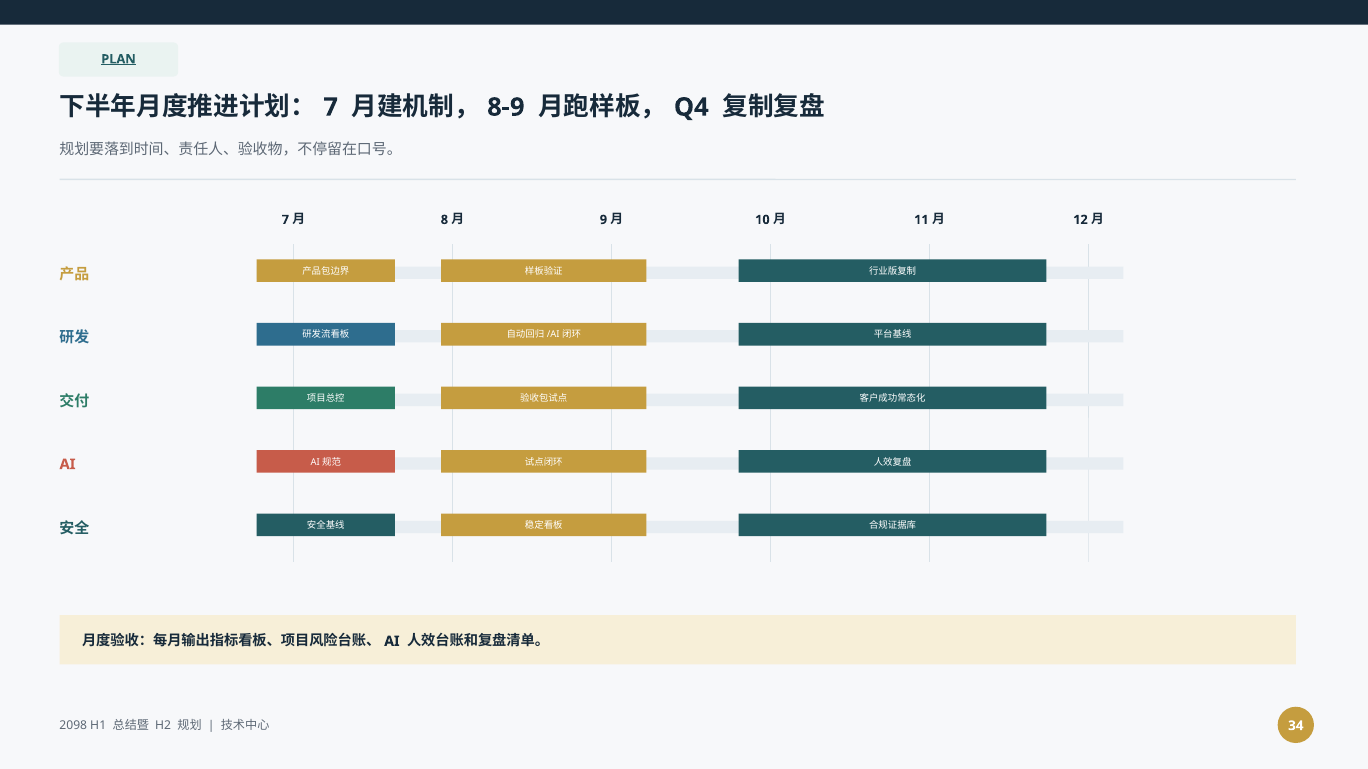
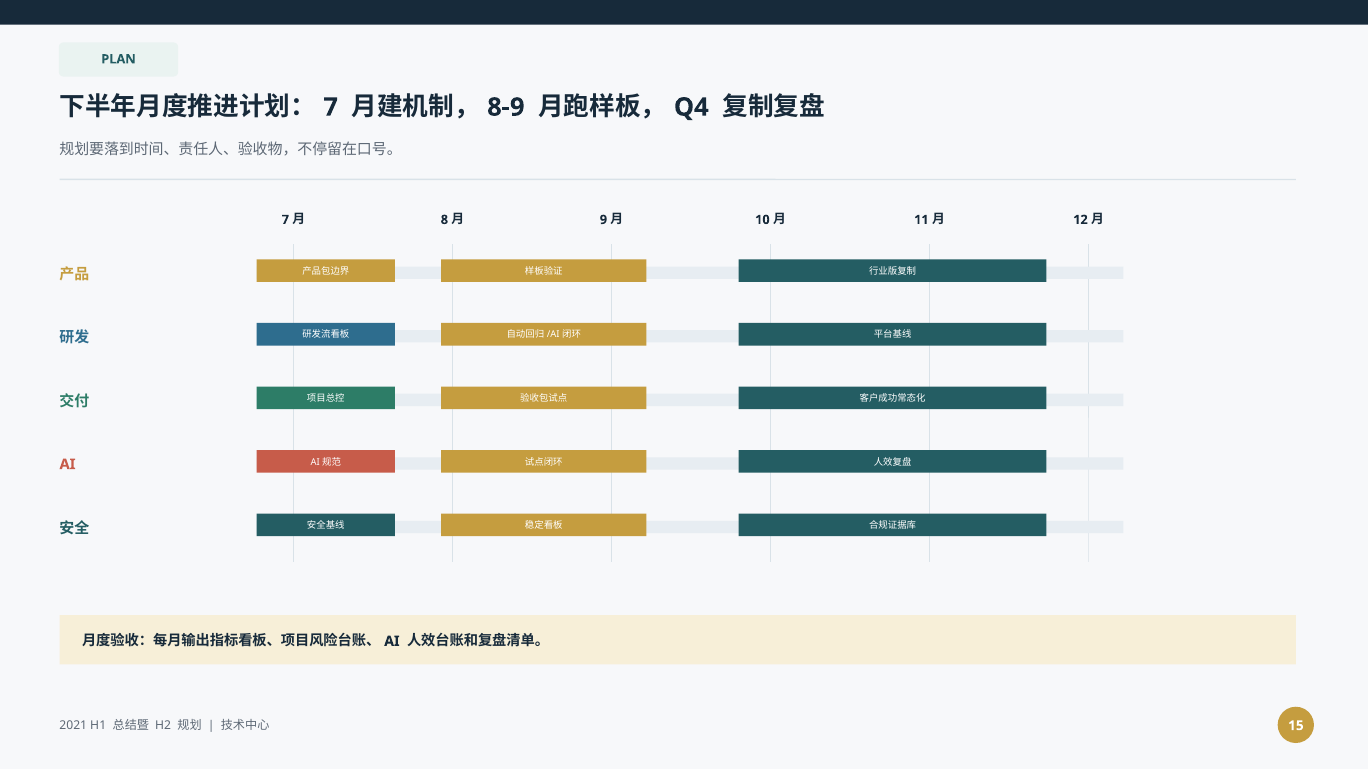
PLAN underline: present -> none
2098: 2098 -> 2021
34: 34 -> 15
